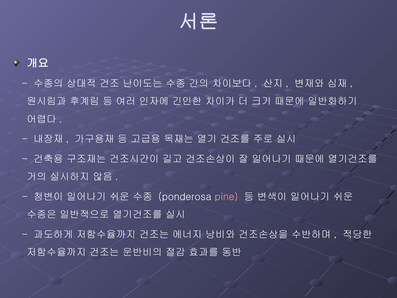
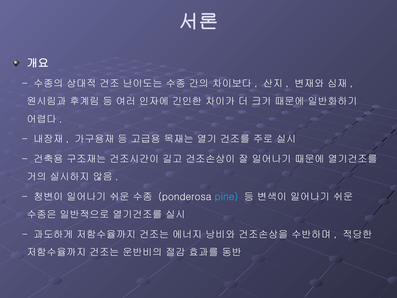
pine colour: pink -> light blue
